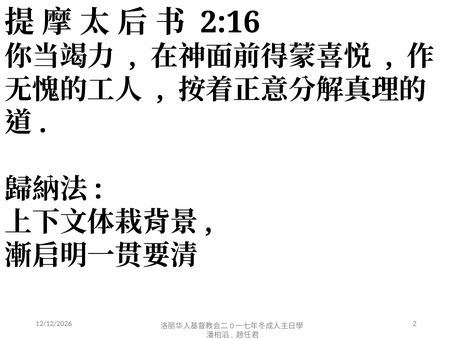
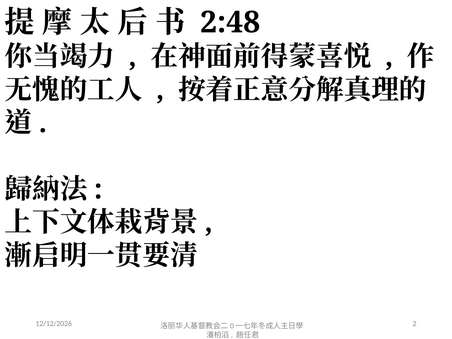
2:16: 2:16 -> 2:48
